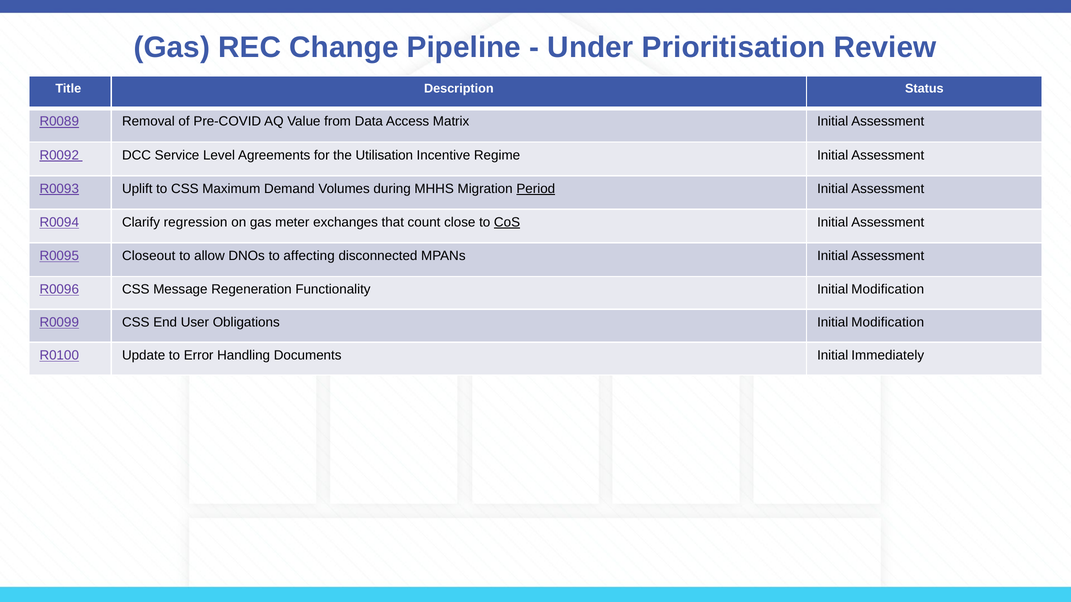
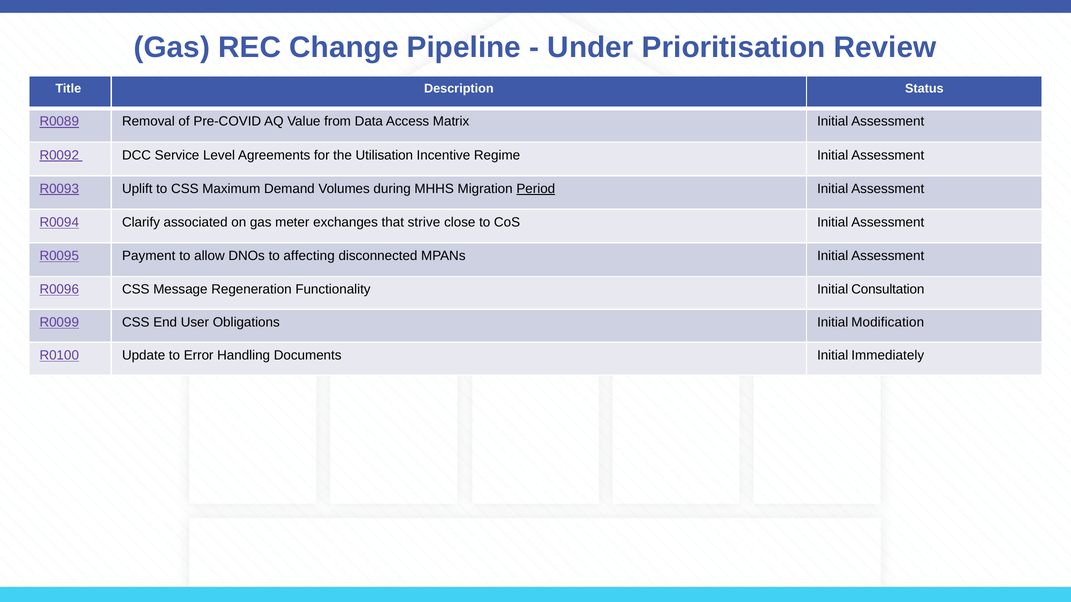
regression: regression -> associated
count: count -> strive
CoS underline: present -> none
Closeout: Closeout -> Payment
Functionality Initial Modification: Modification -> Consultation
